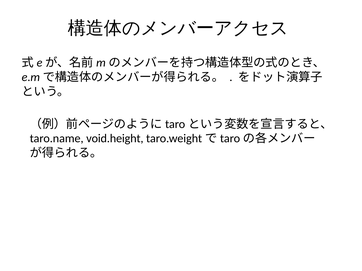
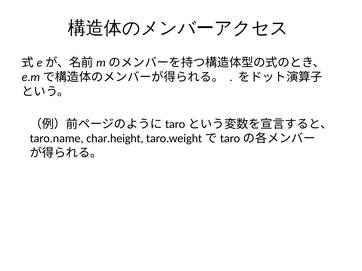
void.height: void.height -> char.height
